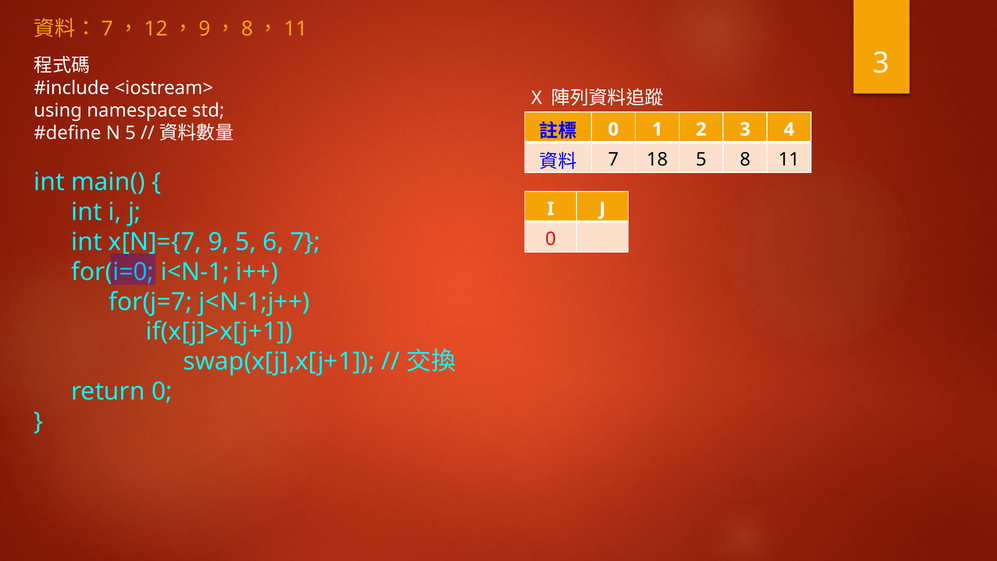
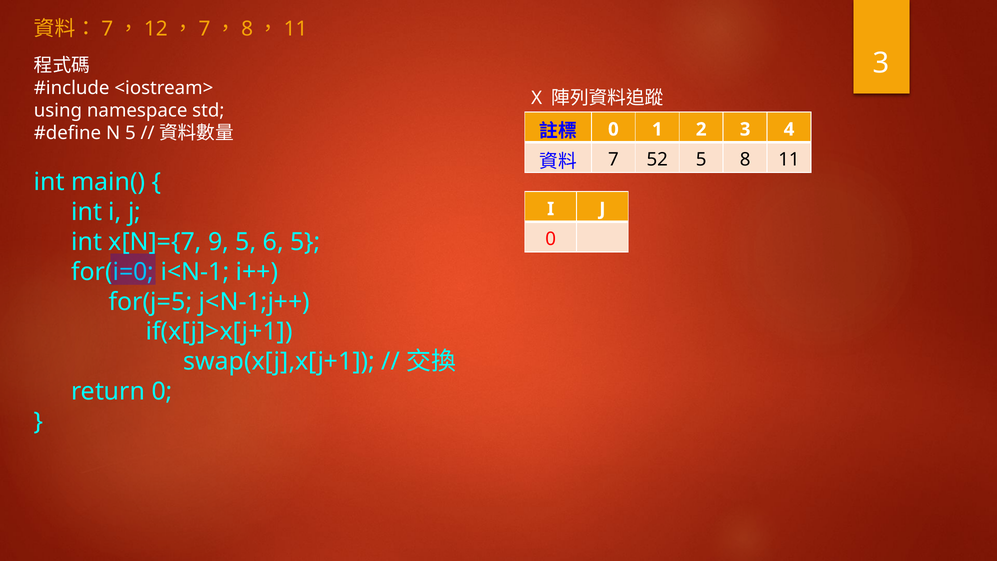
9 at (204, 29): 9 -> 7
18: 18 -> 52
6 7: 7 -> 5
for(j=7: for(j=7 -> for(j=5
